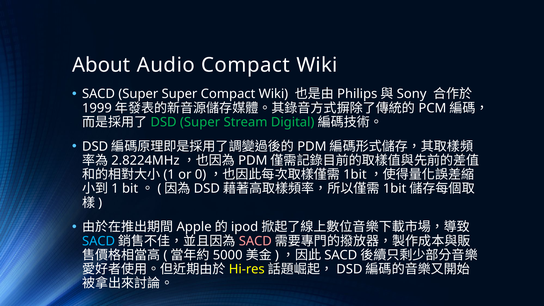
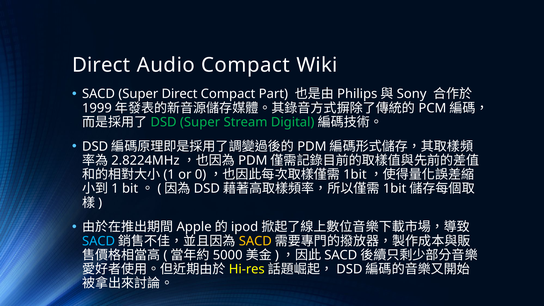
About at (101, 65): About -> Direct
Super Super: Super -> Direct
Wiki at (273, 94): Wiki -> Part
SACD at (255, 241) colour: pink -> yellow
